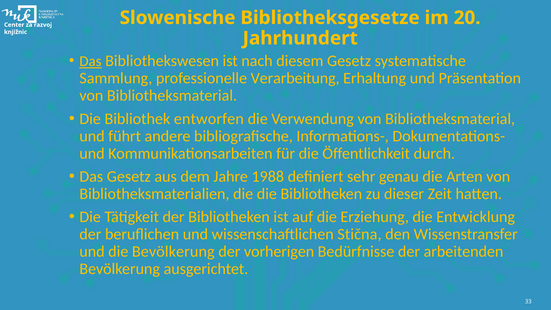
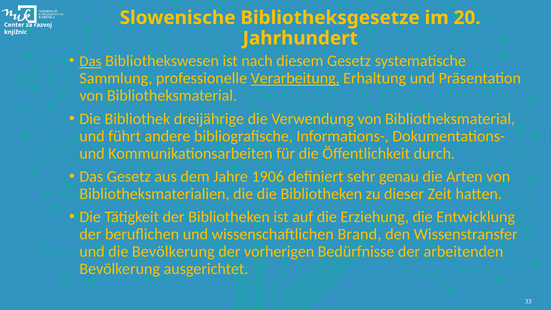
Verarbeitung underline: none -> present
entworfen: entworfen -> dreijährige
1988: 1988 -> 1906
Stična: Stična -> Brand
